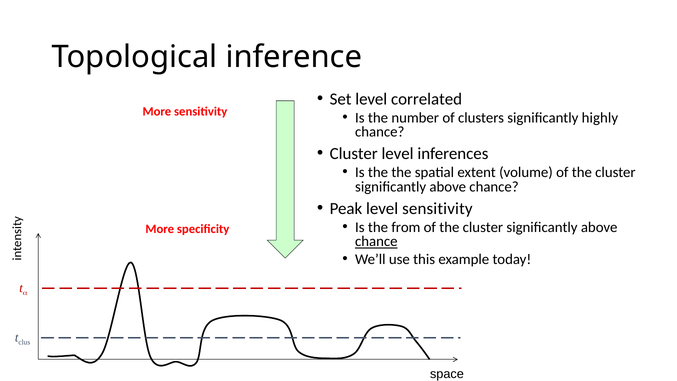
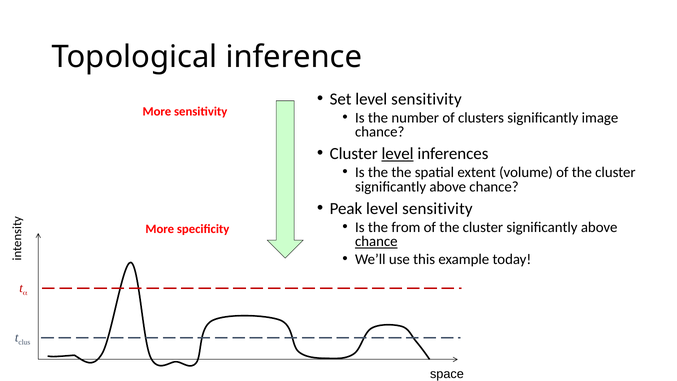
Set level correlated: correlated -> sensitivity
highly: highly -> image
level at (398, 154) underline: none -> present
